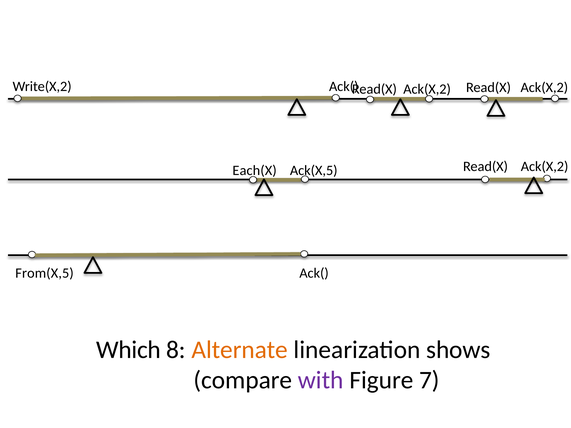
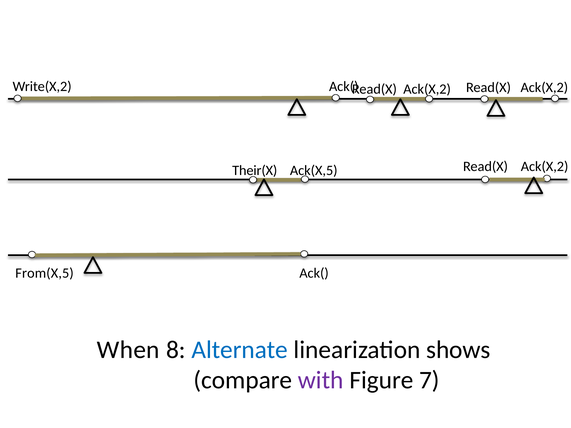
Each(X: Each(X -> Their(X
Which: Which -> When
Alternate colour: orange -> blue
